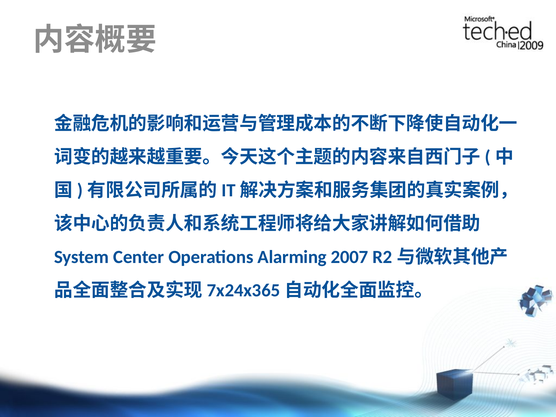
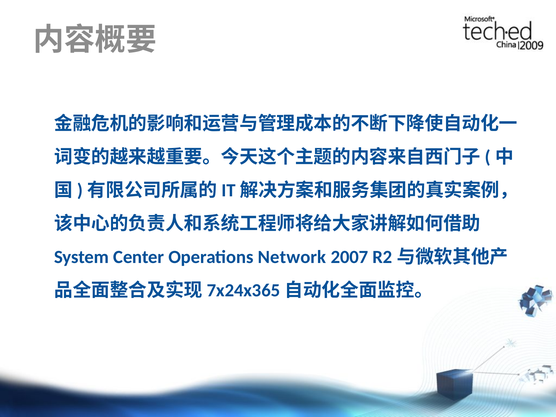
Alarming: Alarming -> Network
